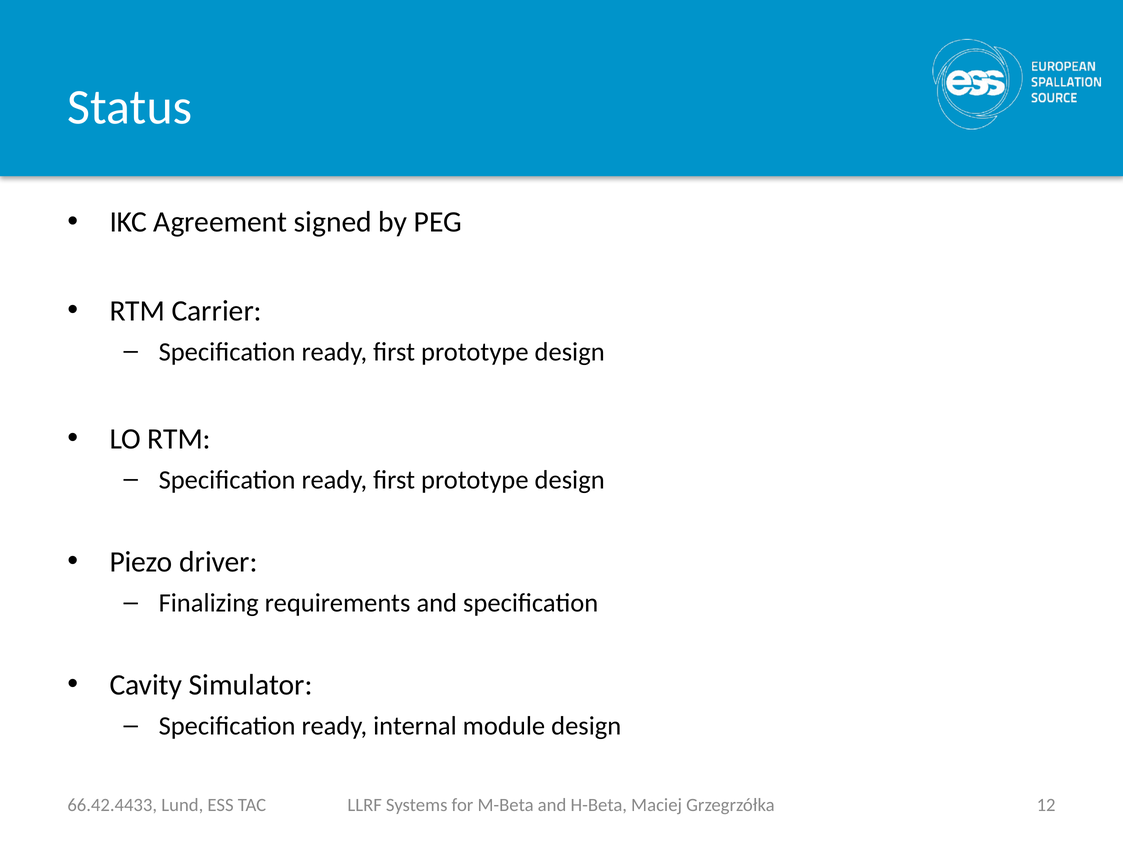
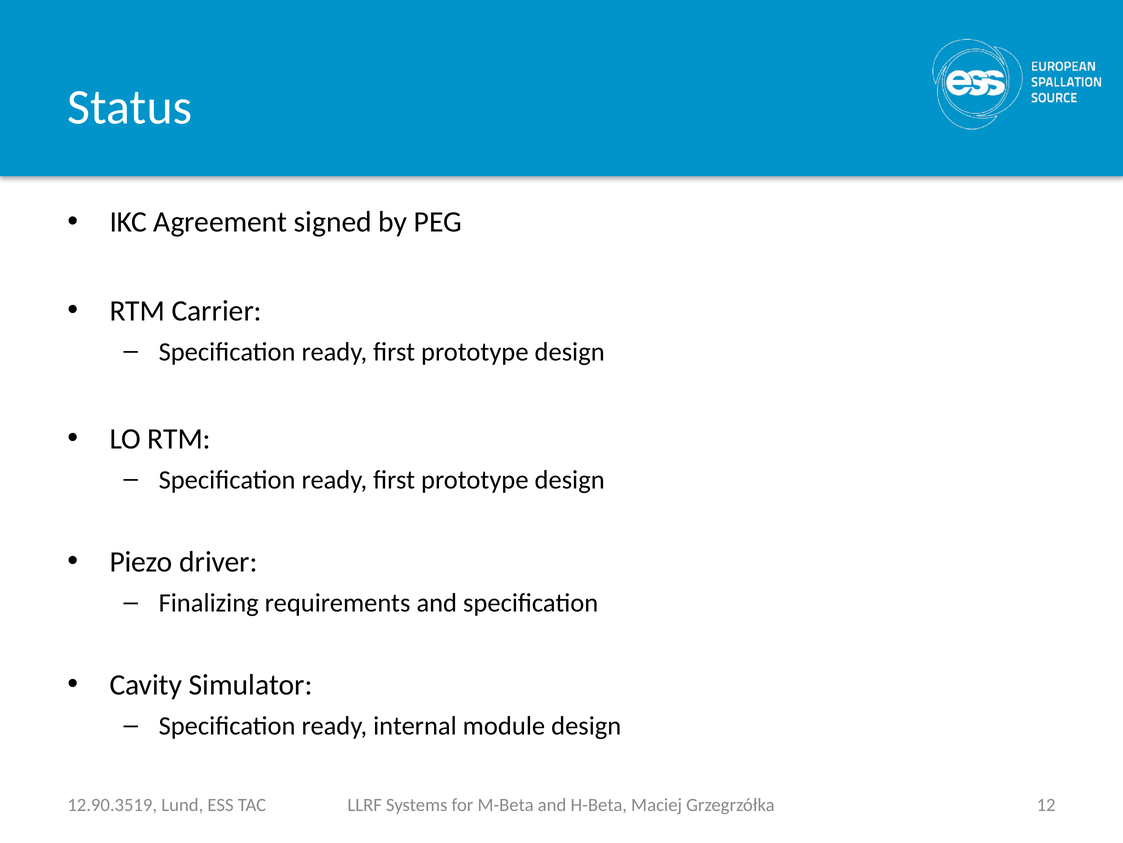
66.42.4433: 66.42.4433 -> 12.90.3519
